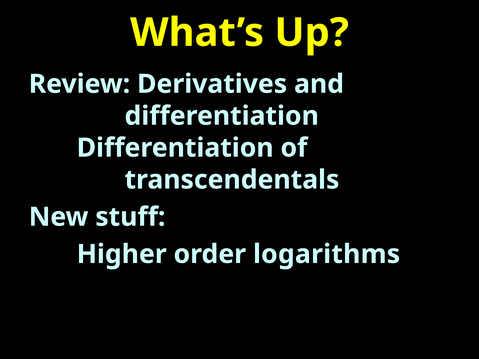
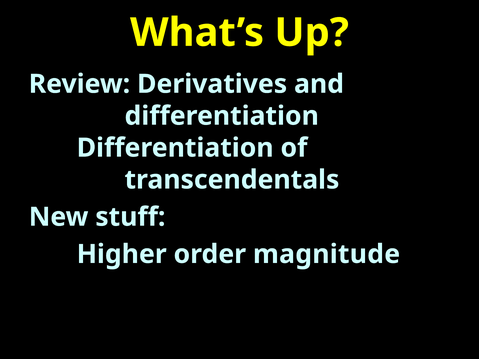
logarithms: logarithms -> magnitude
